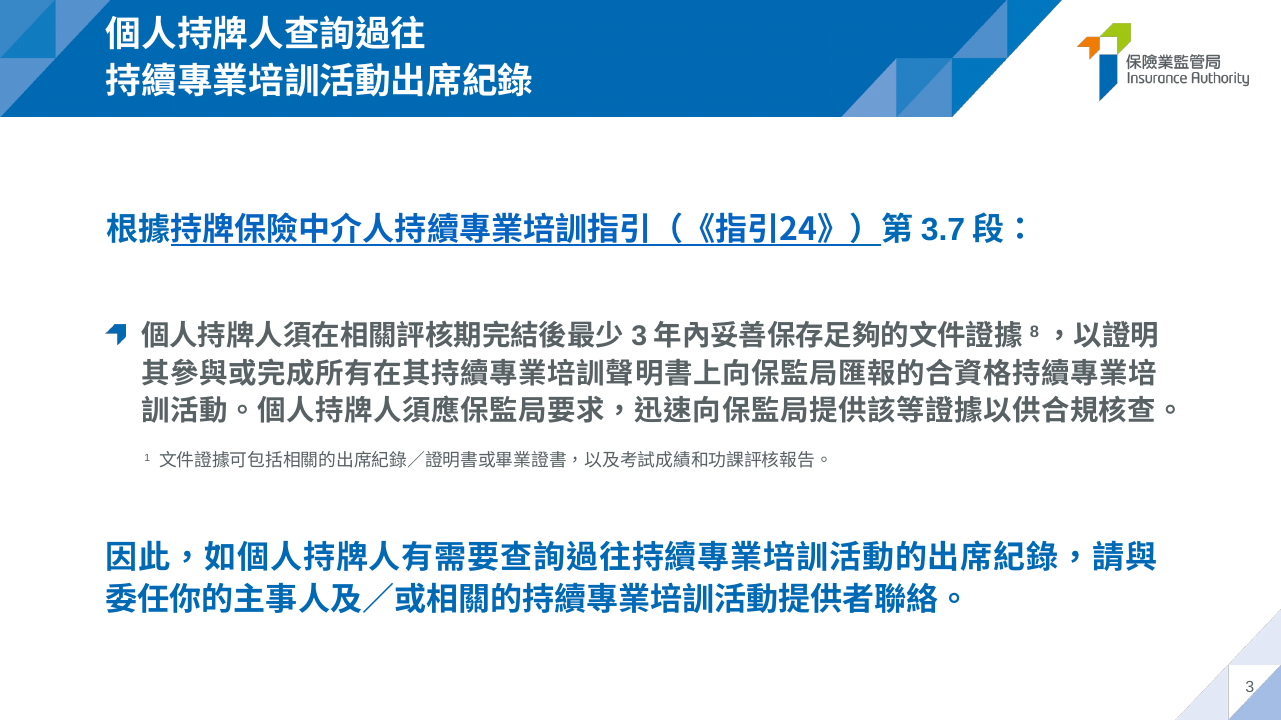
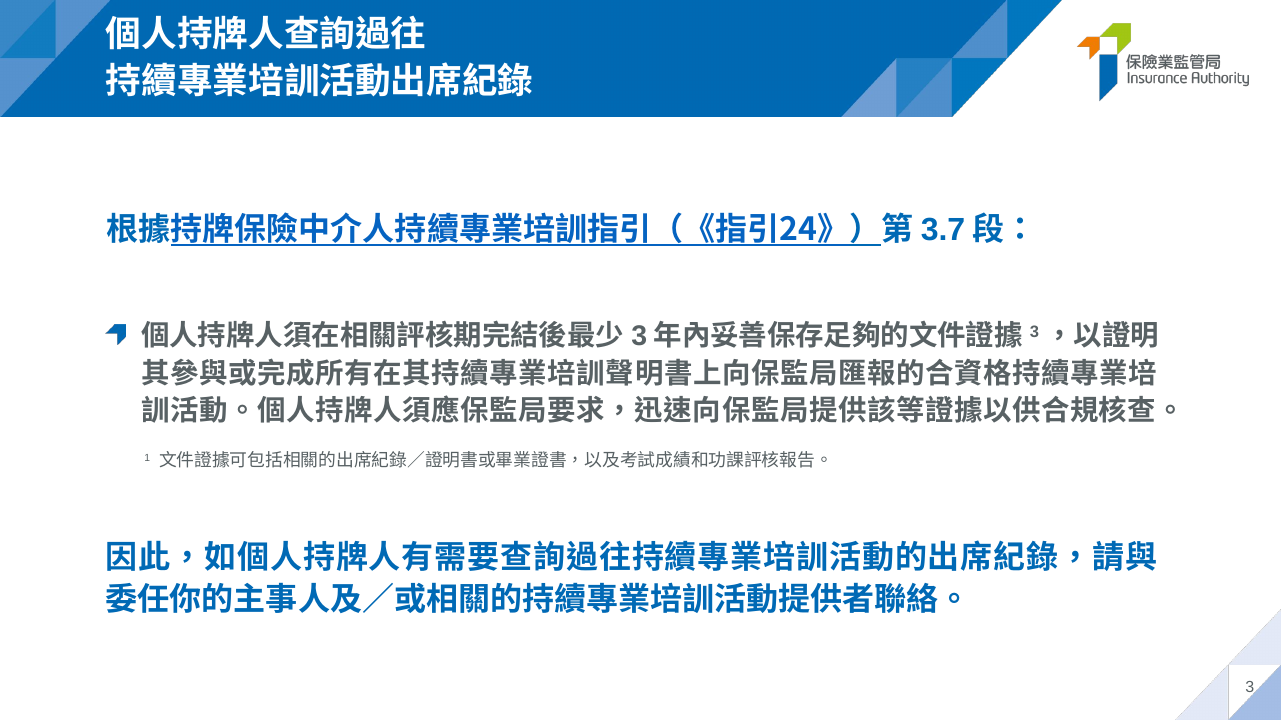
8 at (1034, 332): 8 -> 3
